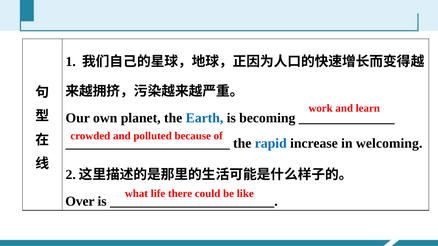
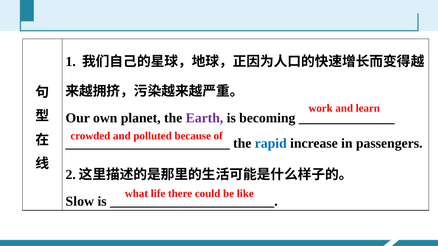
Earth colour: blue -> purple
welcoming: welcoming -> passengers
Over: Over -> Slow
